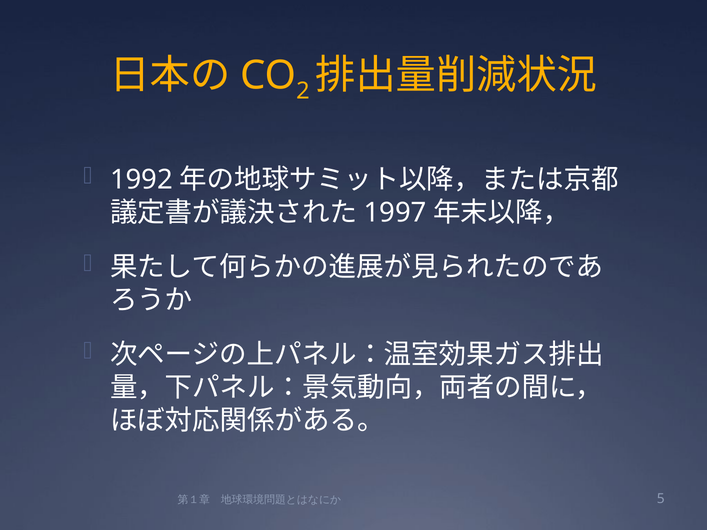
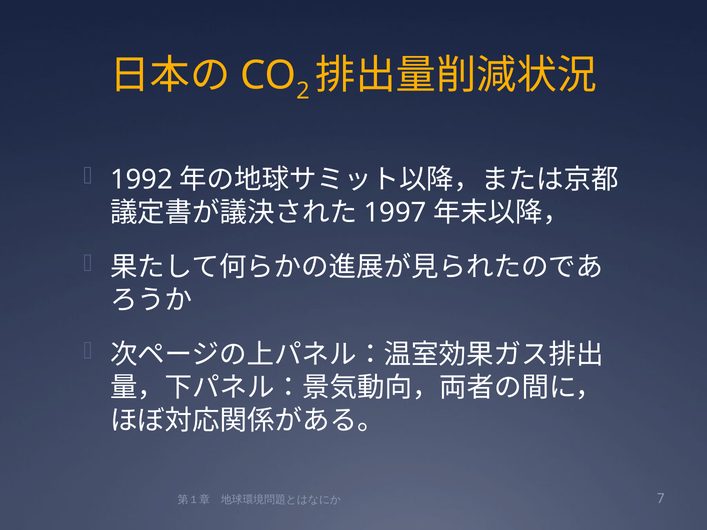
5: 5 -> 7
